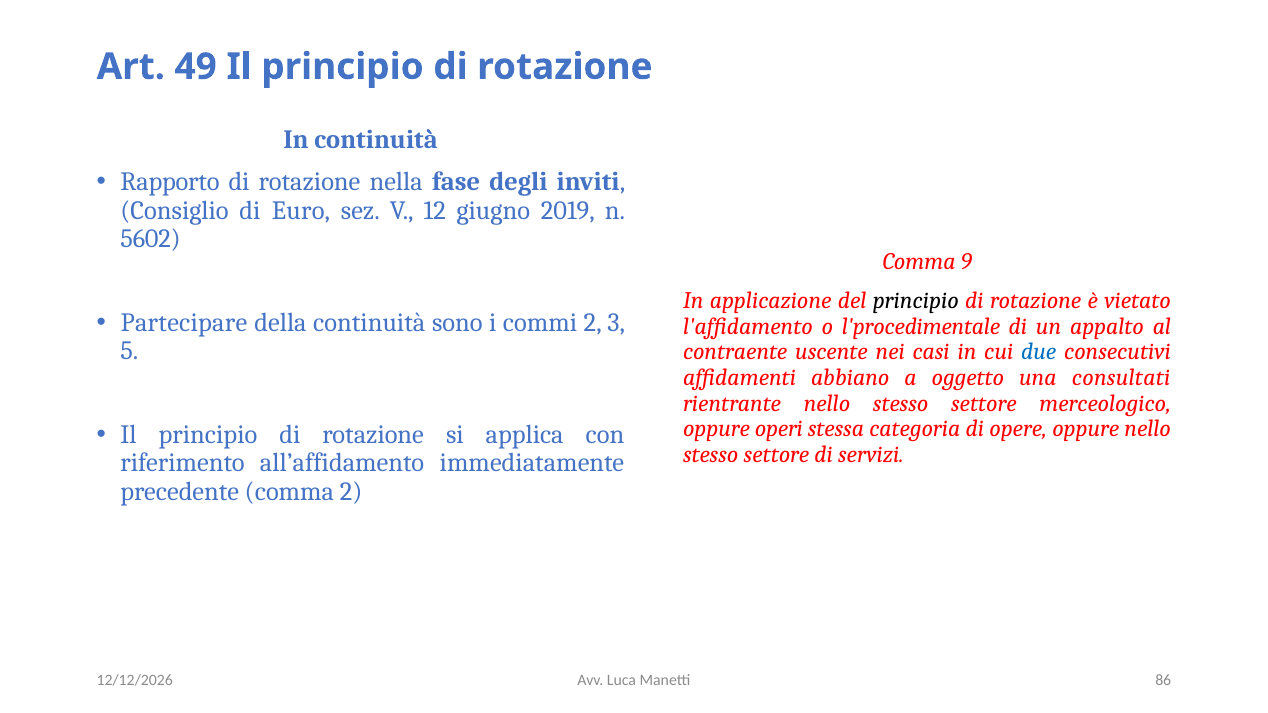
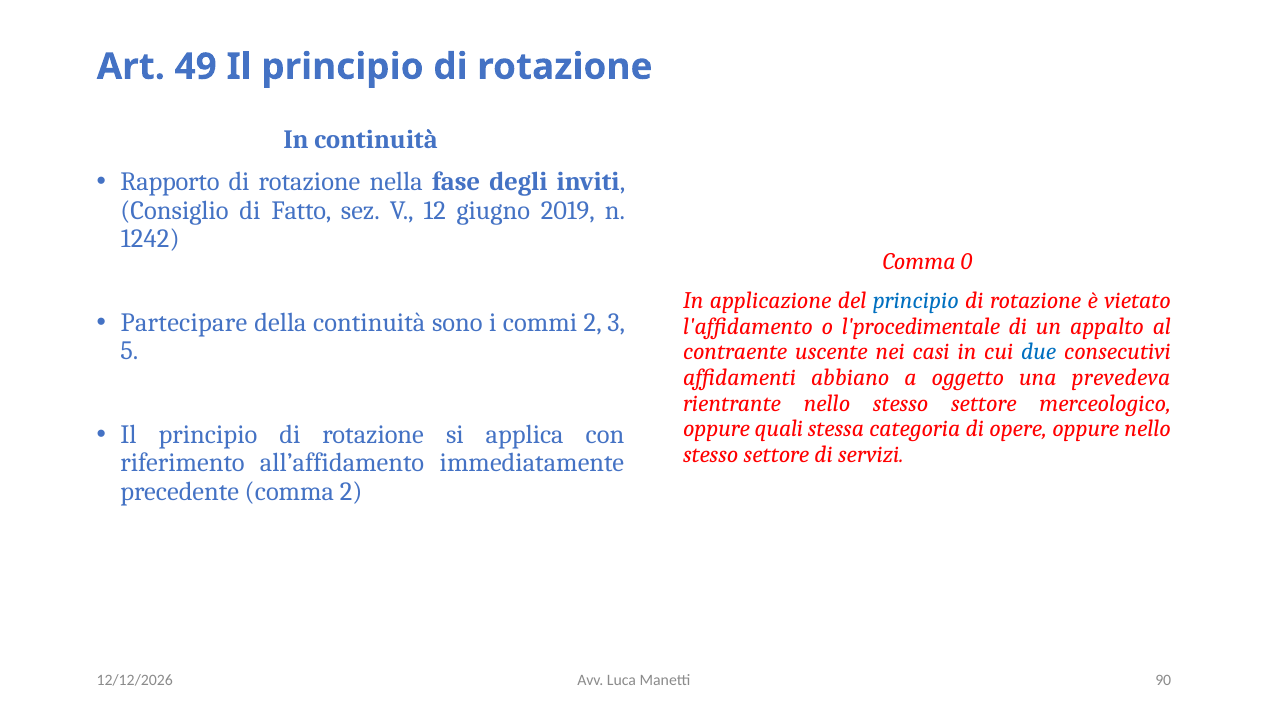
Euro: Euro -> Fatto
5602: 5602 -> 1242
9: 9 -> 0
principio at (916, 301) colour: black -> blue
consultati: consultati -> prevedeva
operi: operi -> quali
86: 86 -> 90
